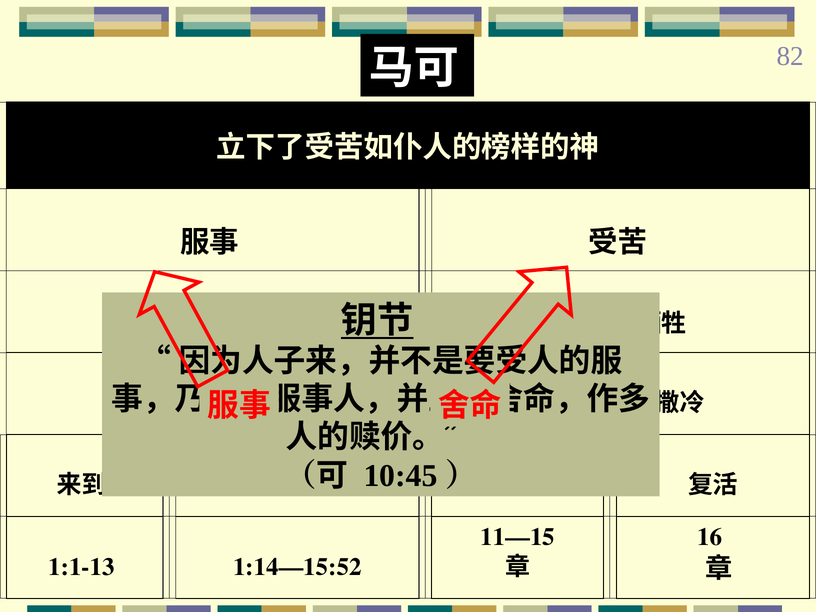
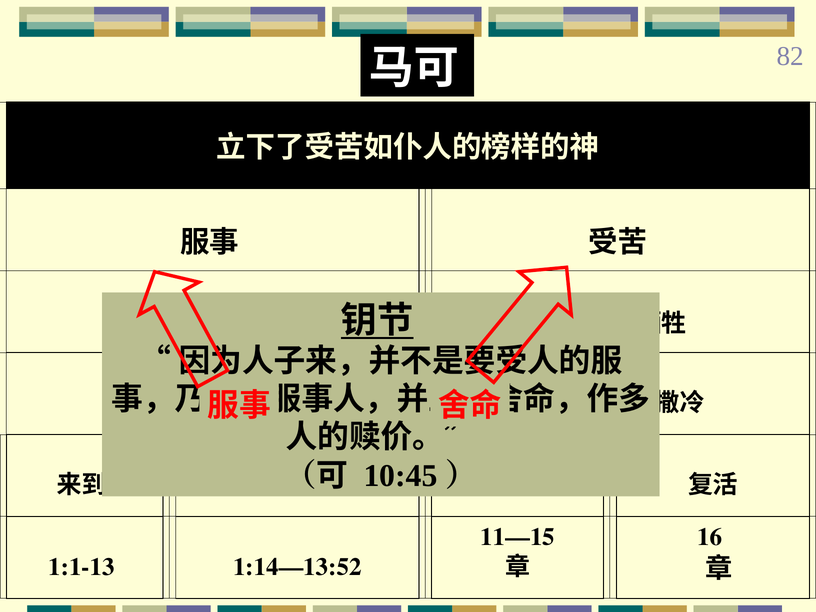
1:14—15:52: 1:14—15:52 -> 1:14—13:52
